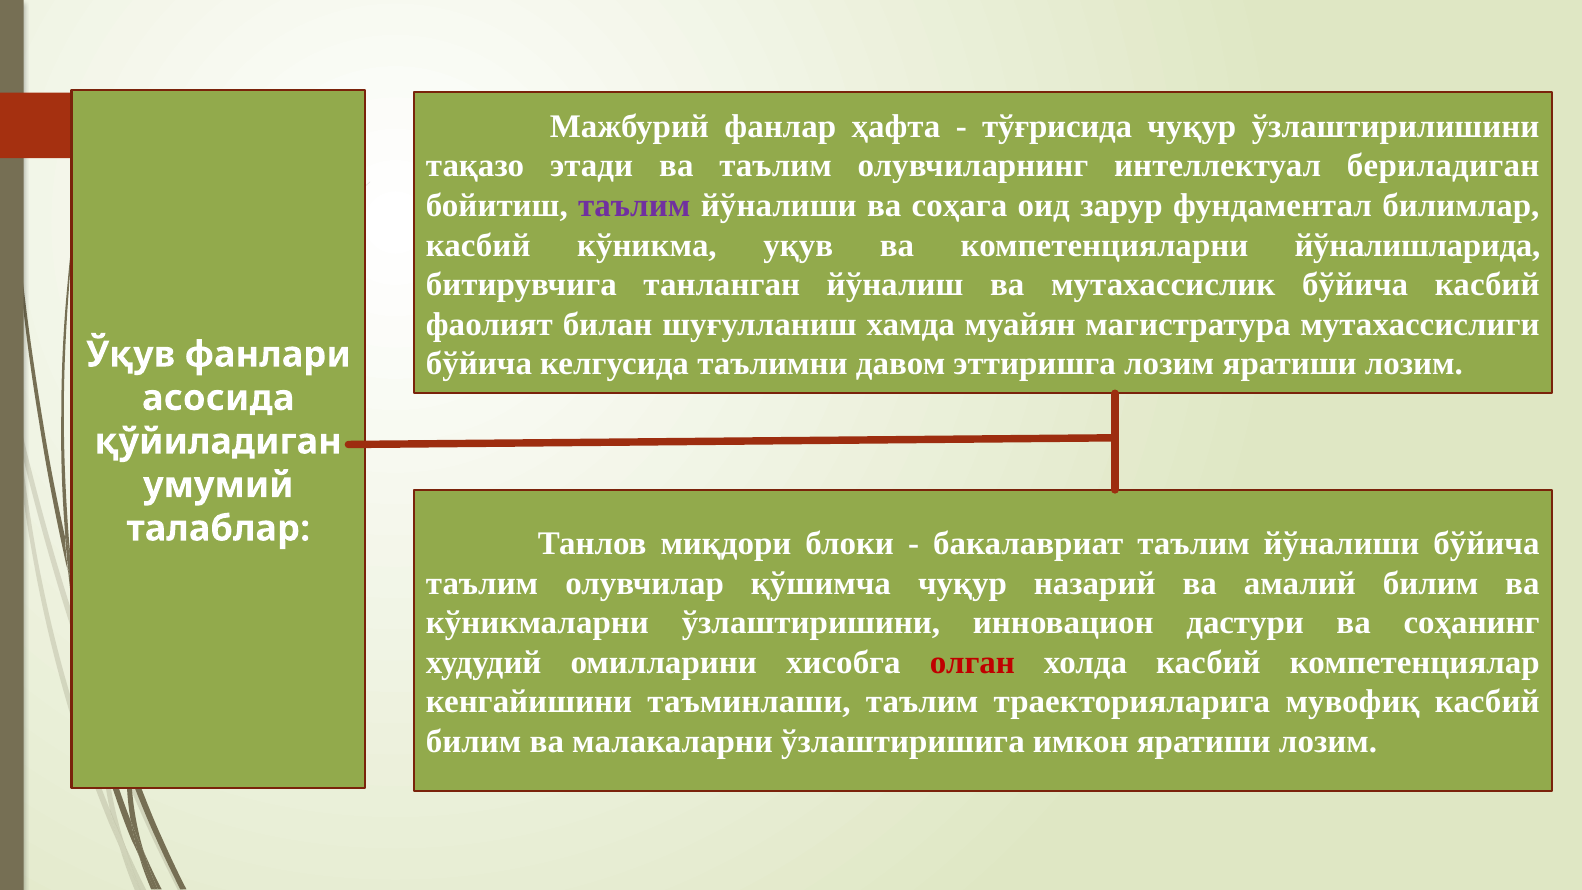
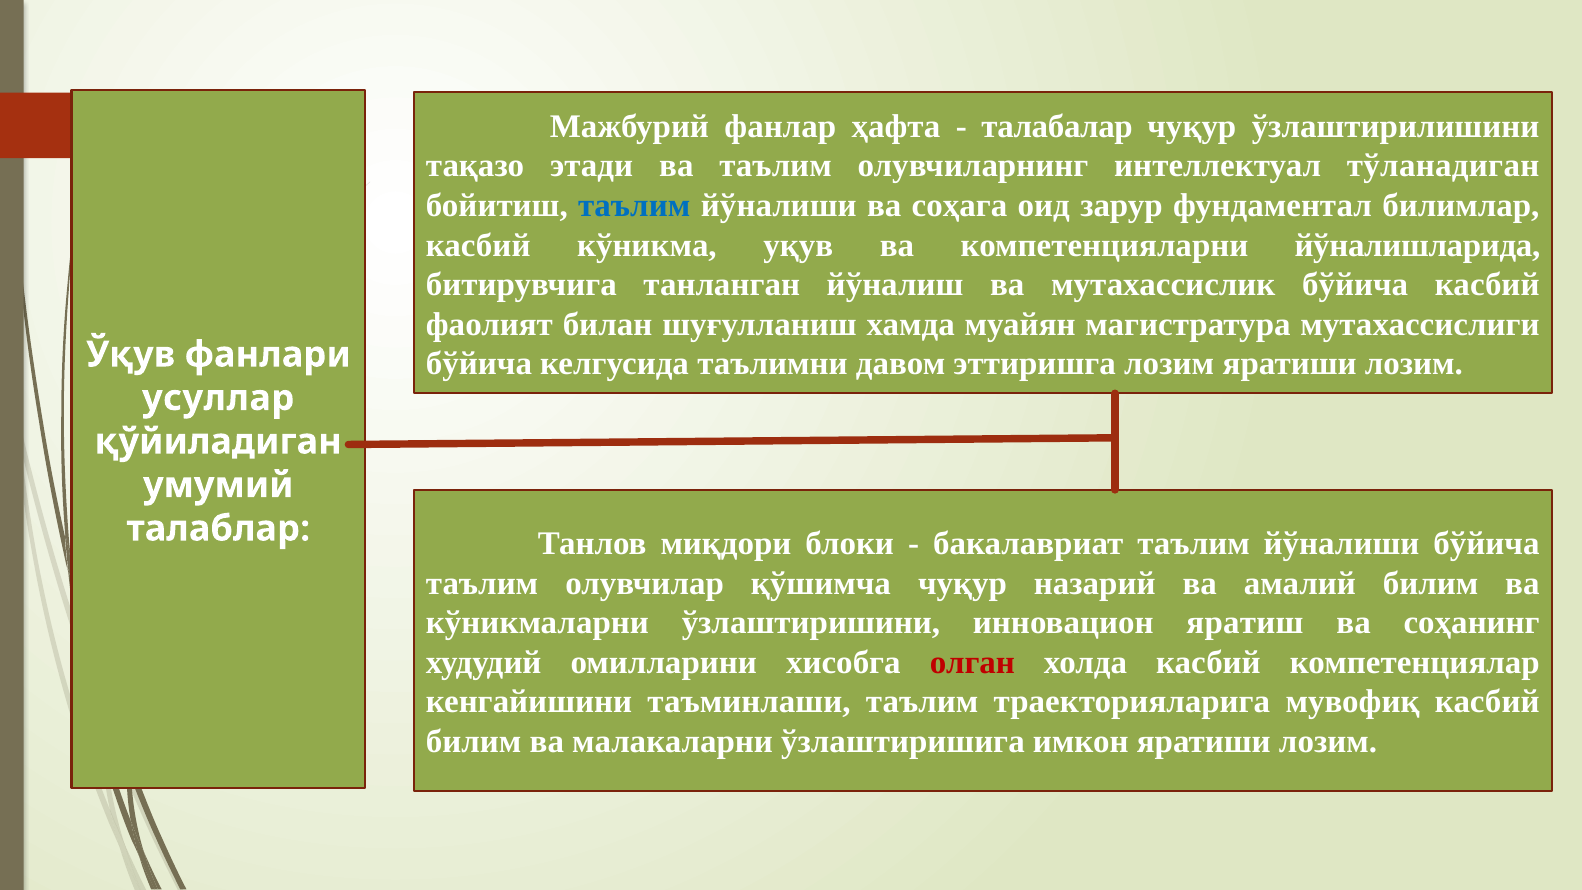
тўғрисида: тўғрисида -> талабалар
бериладиган: бериладиган -> тўланадиган
таълим at (634, 206) colour: purple -> blue
асосида: асосида -> усуллар
дастури: дастури -> яратиш
